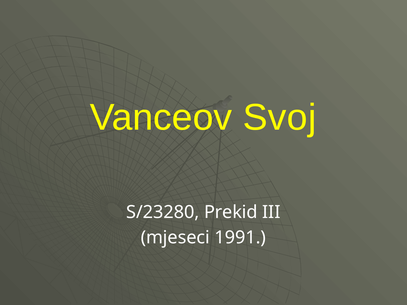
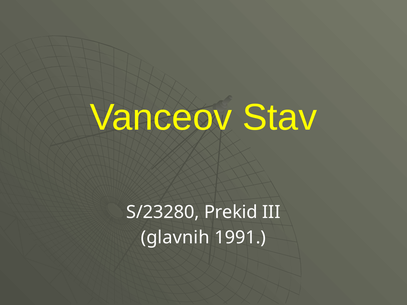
Svoj: Svoj -> Stav
mjeseci: mjeseci -> glavnih
